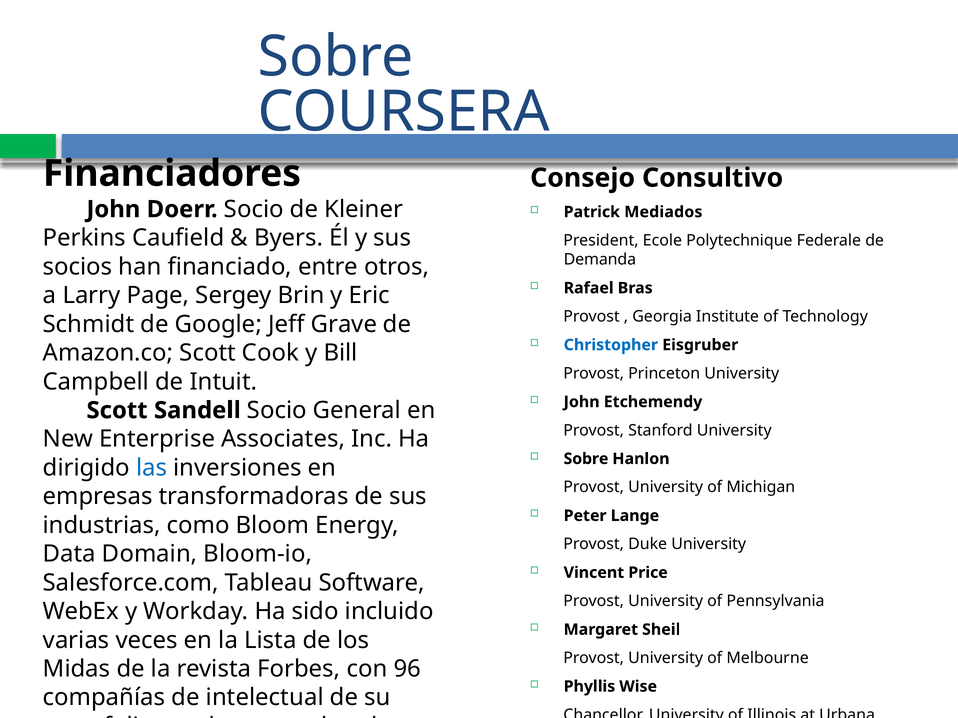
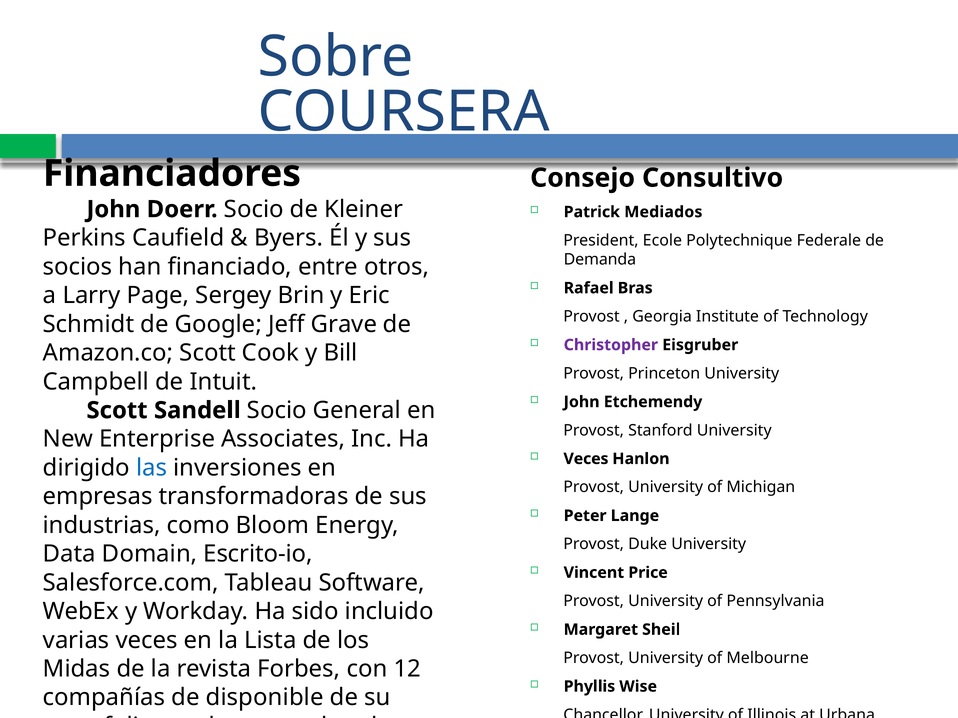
Christopher colour: blue -> purple
Sobre at (586, 459): Sobre -> Veces
Bloom-io: Bloom-io -> Escrito-io
96: 96 -> 12
intelectual: intelectual -> disponible
